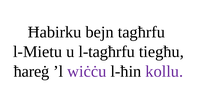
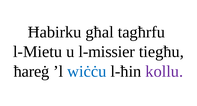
bejn: bejn -> għal
l-tagħrfu: l-tagħrfu -> l-missier
wiċċu colour: purple -> blue
